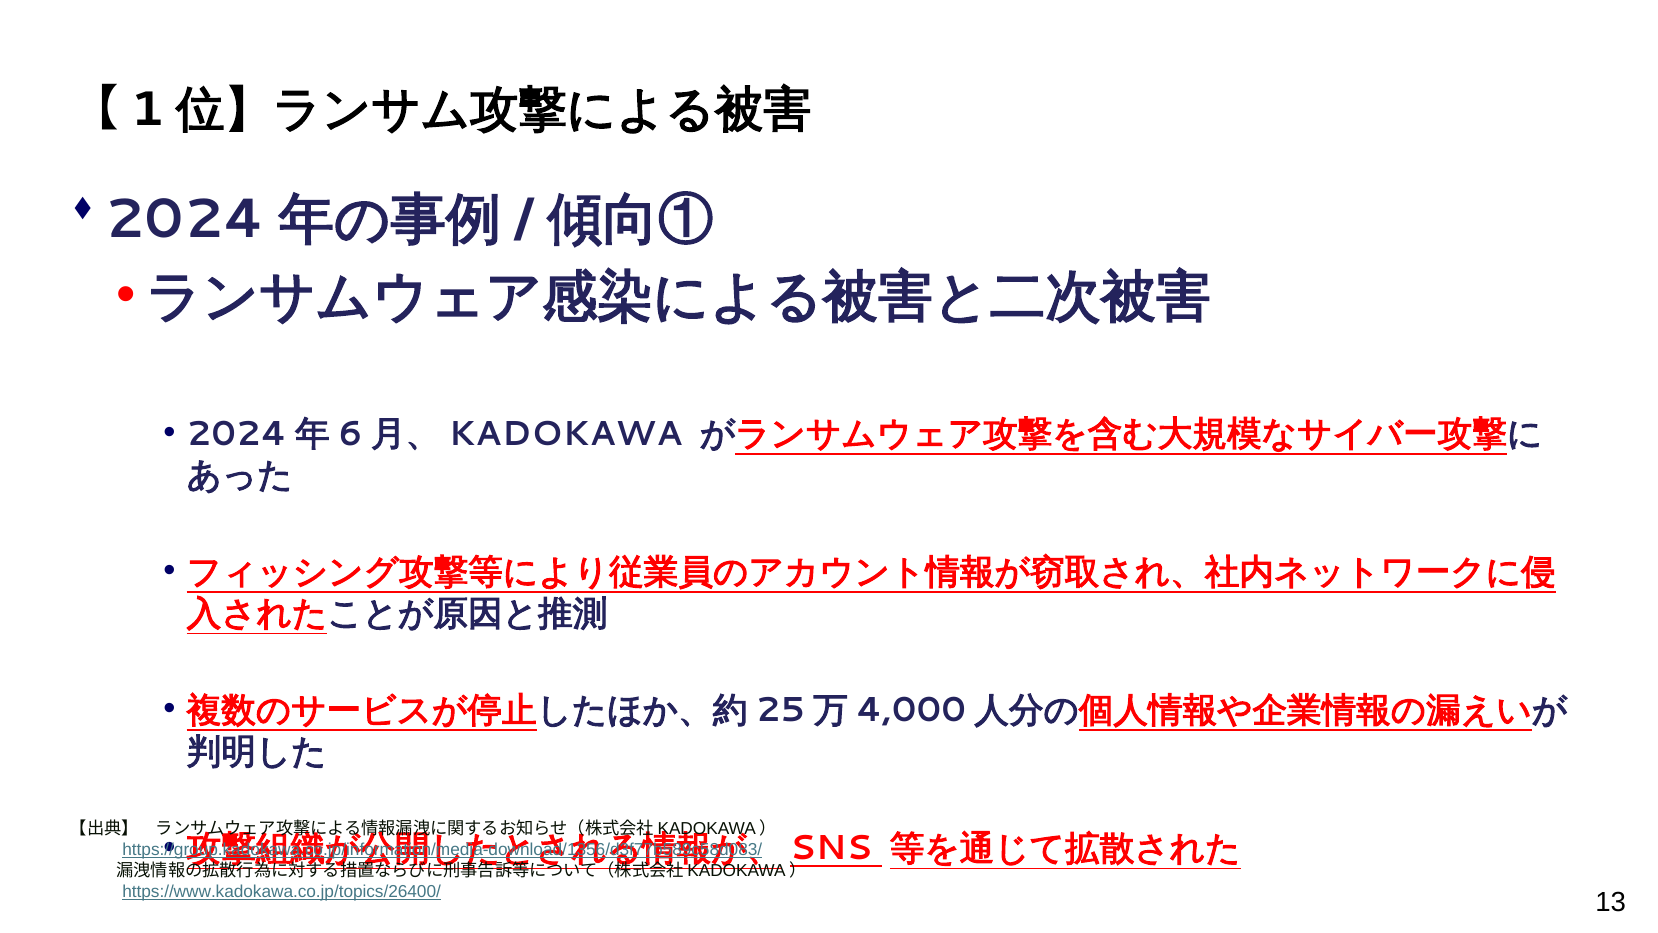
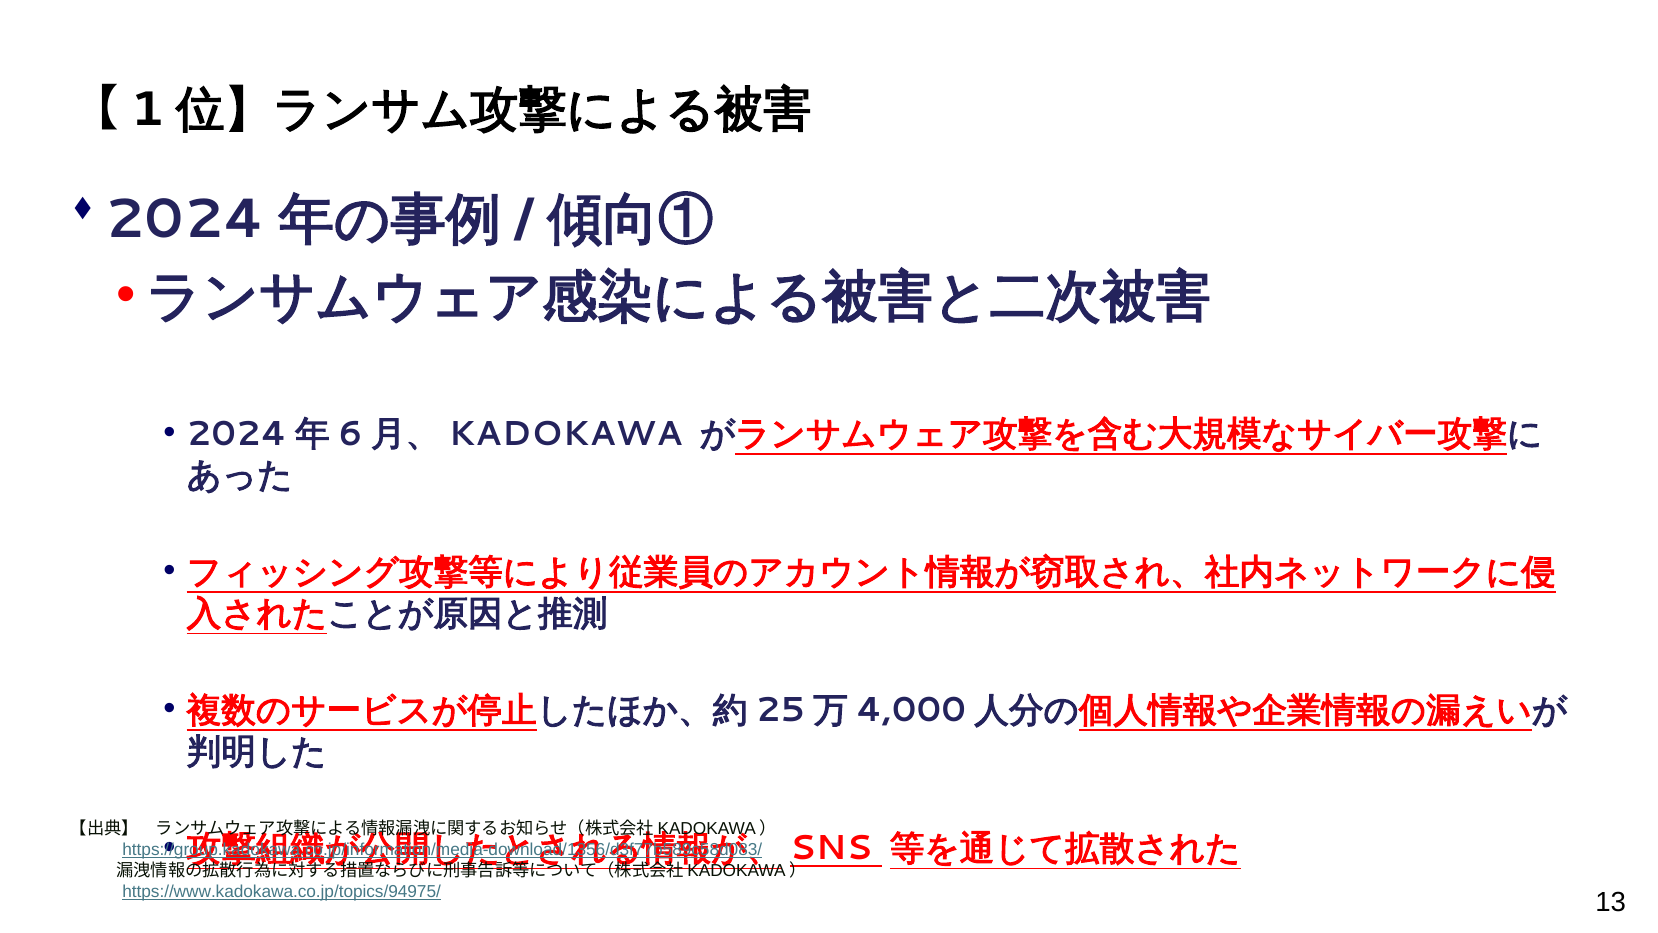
https://www.kadokawa.co.jp/topics/26400/: https://www.kadokawa.co.jp/topics/26400/ -> https://www.kadokawa.co.jp/topics/94975/
